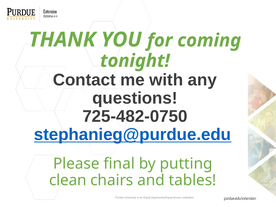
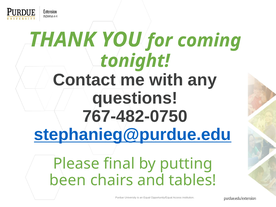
725-482-0750: 725-482-0750 -> 767-482-0750
clean: clean -> been
